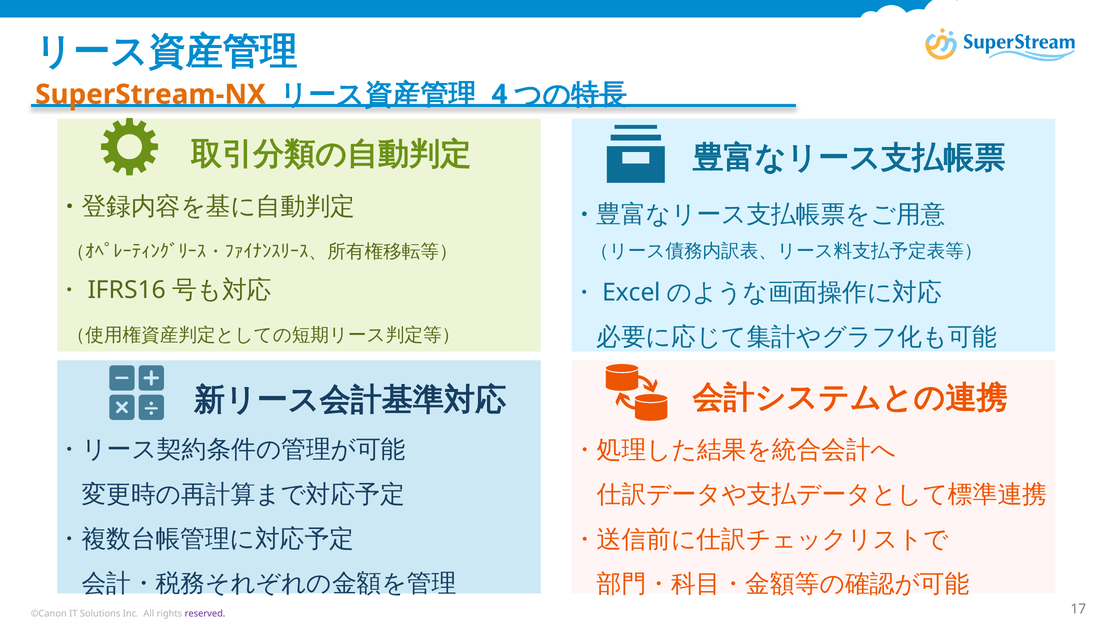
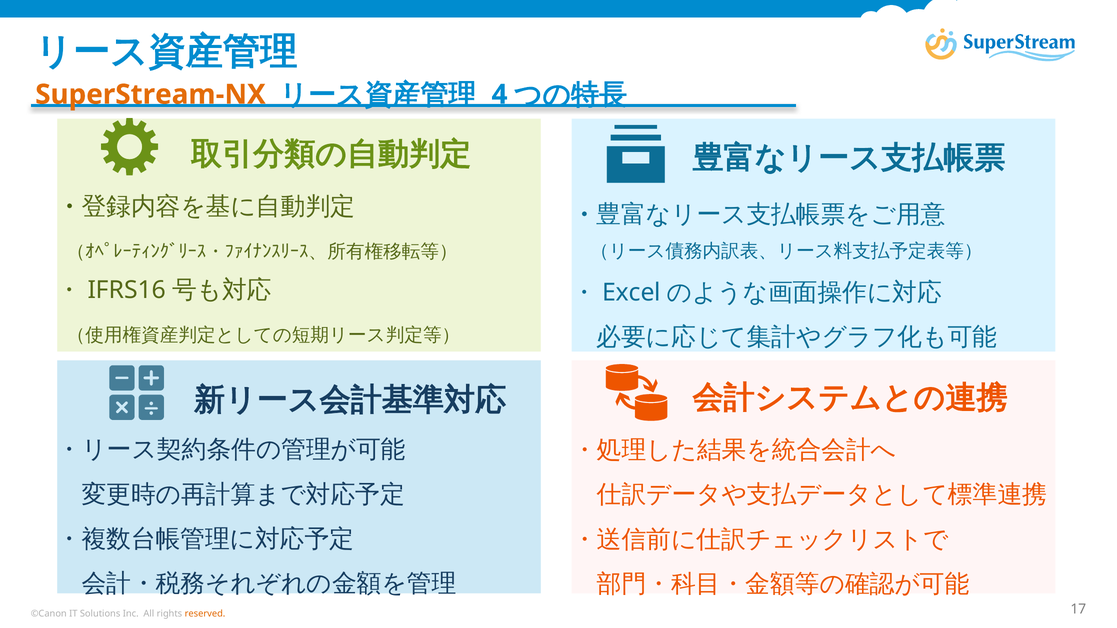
reserved colour: purple -> orange
